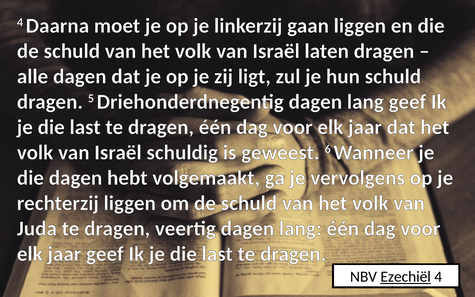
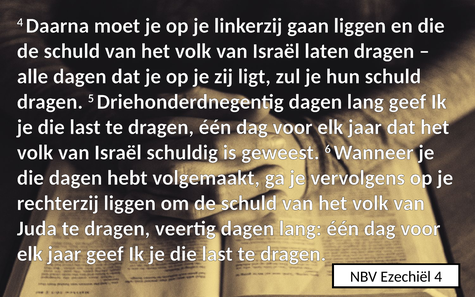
Ezechiël underline: present -> none
